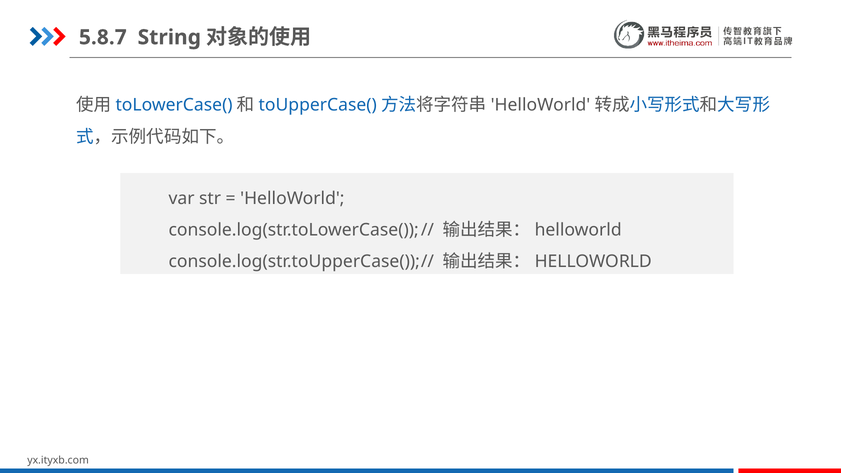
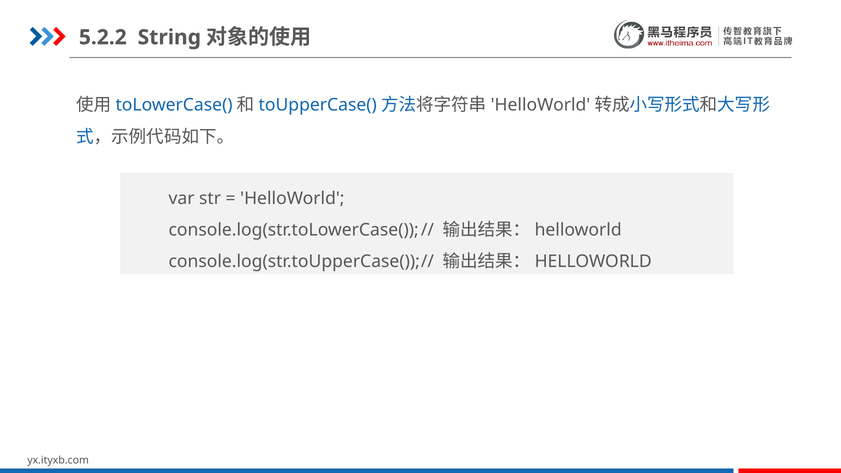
5.8.7: 5.8.7 -> 5.2.2
